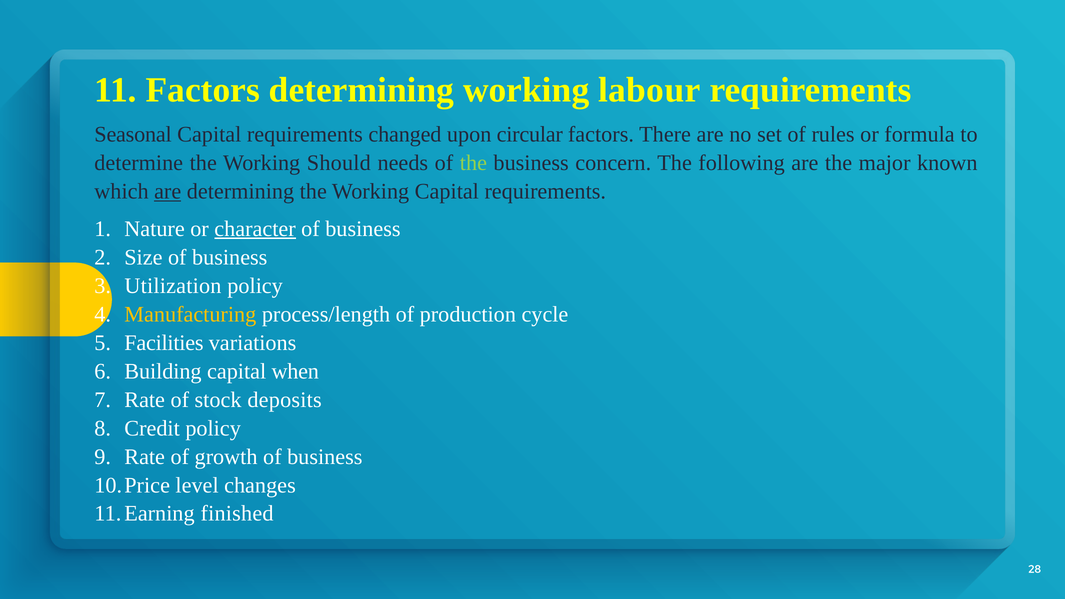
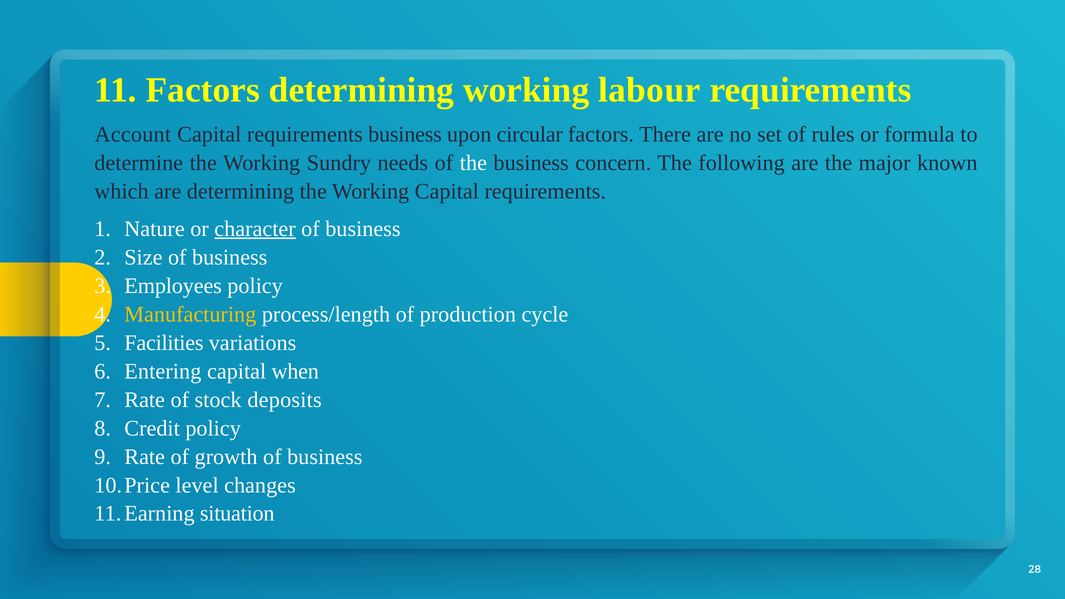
Seasonal: Seasonal -> Account
requirements changed: changed -> business
Should: Should -> Sundry
the at (473, 163) colour: light green -> white
are at (168, 191) underline: present -> none
Utilization: Utilization -> Employees
Building: Building -> Entering
finished: finished -> situation
